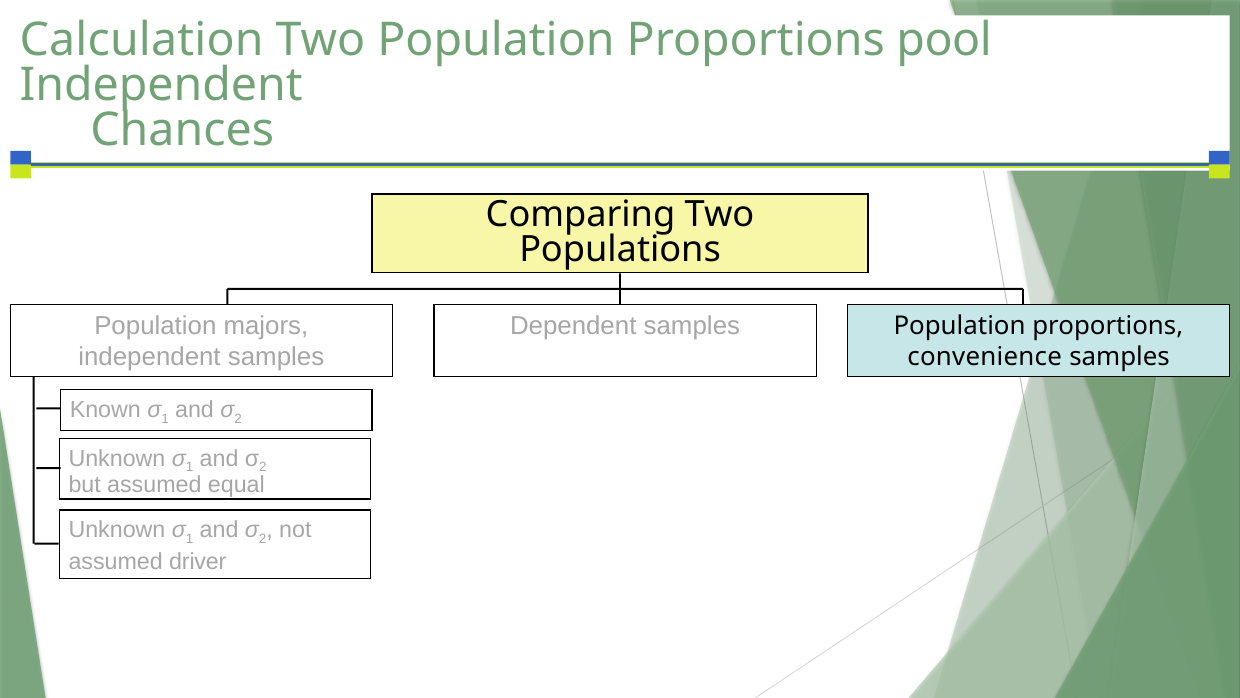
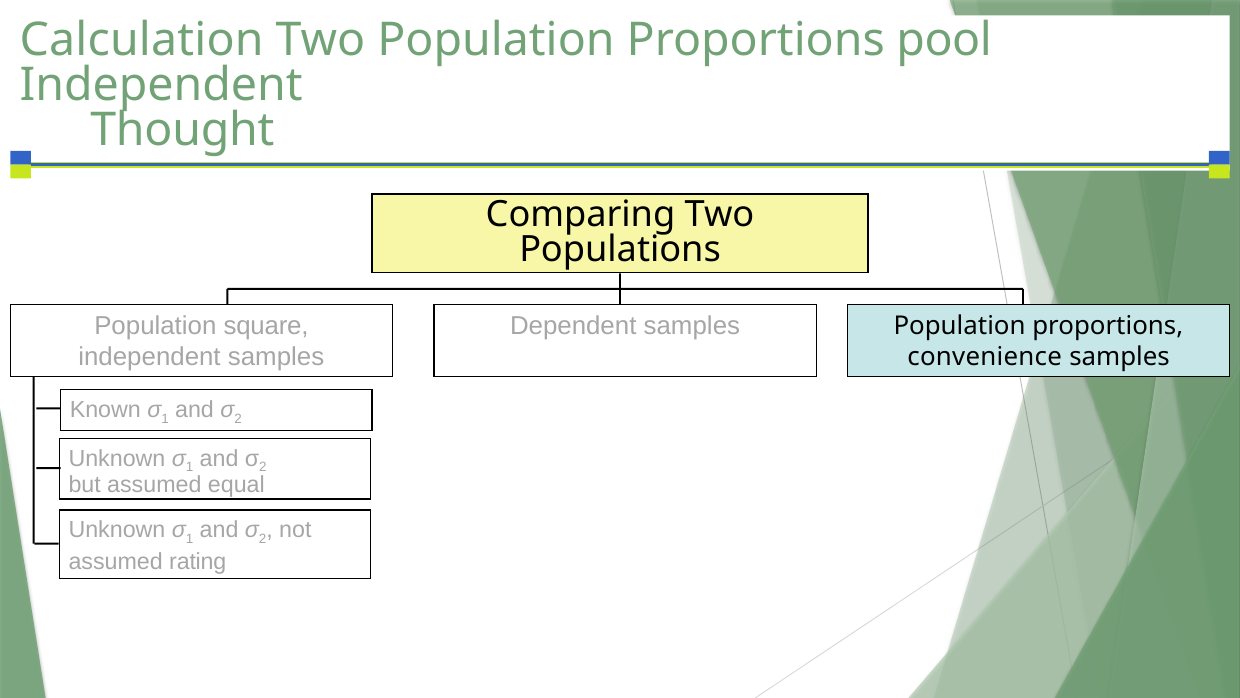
Chances: Chances -> Thought
majors: majors -> square
driver: driver -> rating
